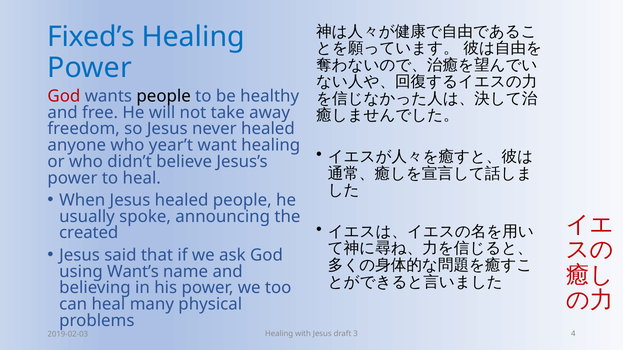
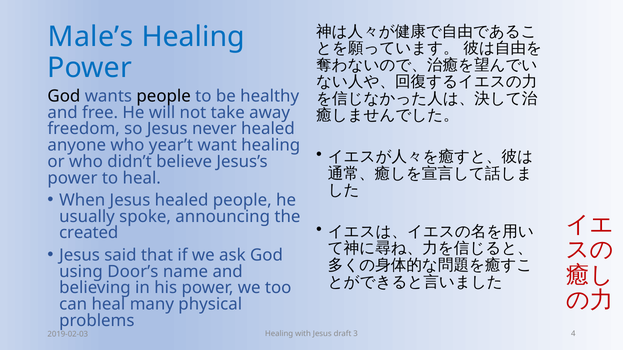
Fixed’s: Fixed’s -> Male’s
God at (64, 96) colour: red -> black
Want’s: Want’s -> Door’s
